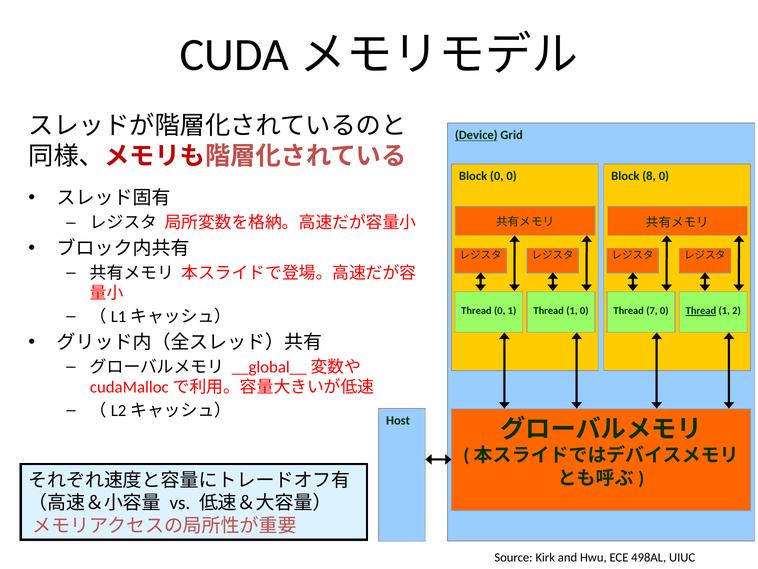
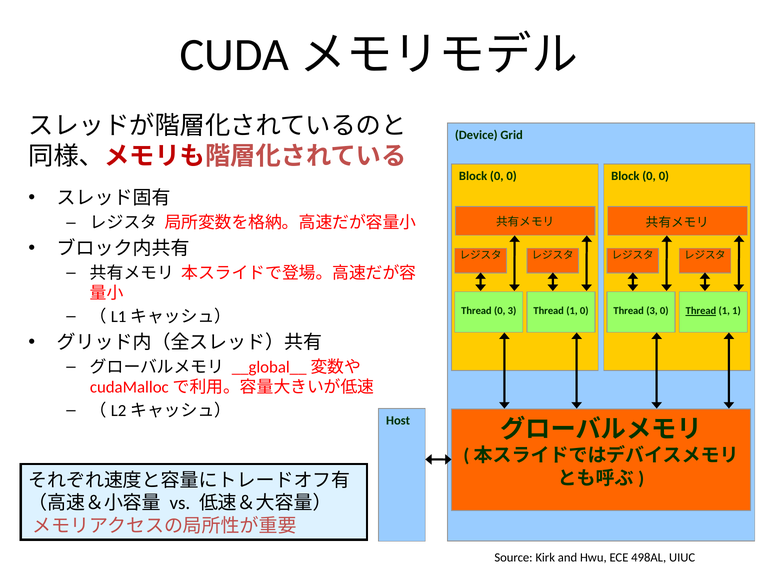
Device underline: present -> none
8 at (649, 176): 8 -> 0
0 1: 1 -> 3
Thread 7: 7 -> 3
1 2: 2 -> 1
